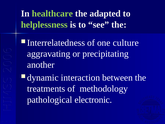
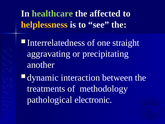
adapted: adapted -> affected
helplessness colour: light green -> yellow
culture: culture -> straight
